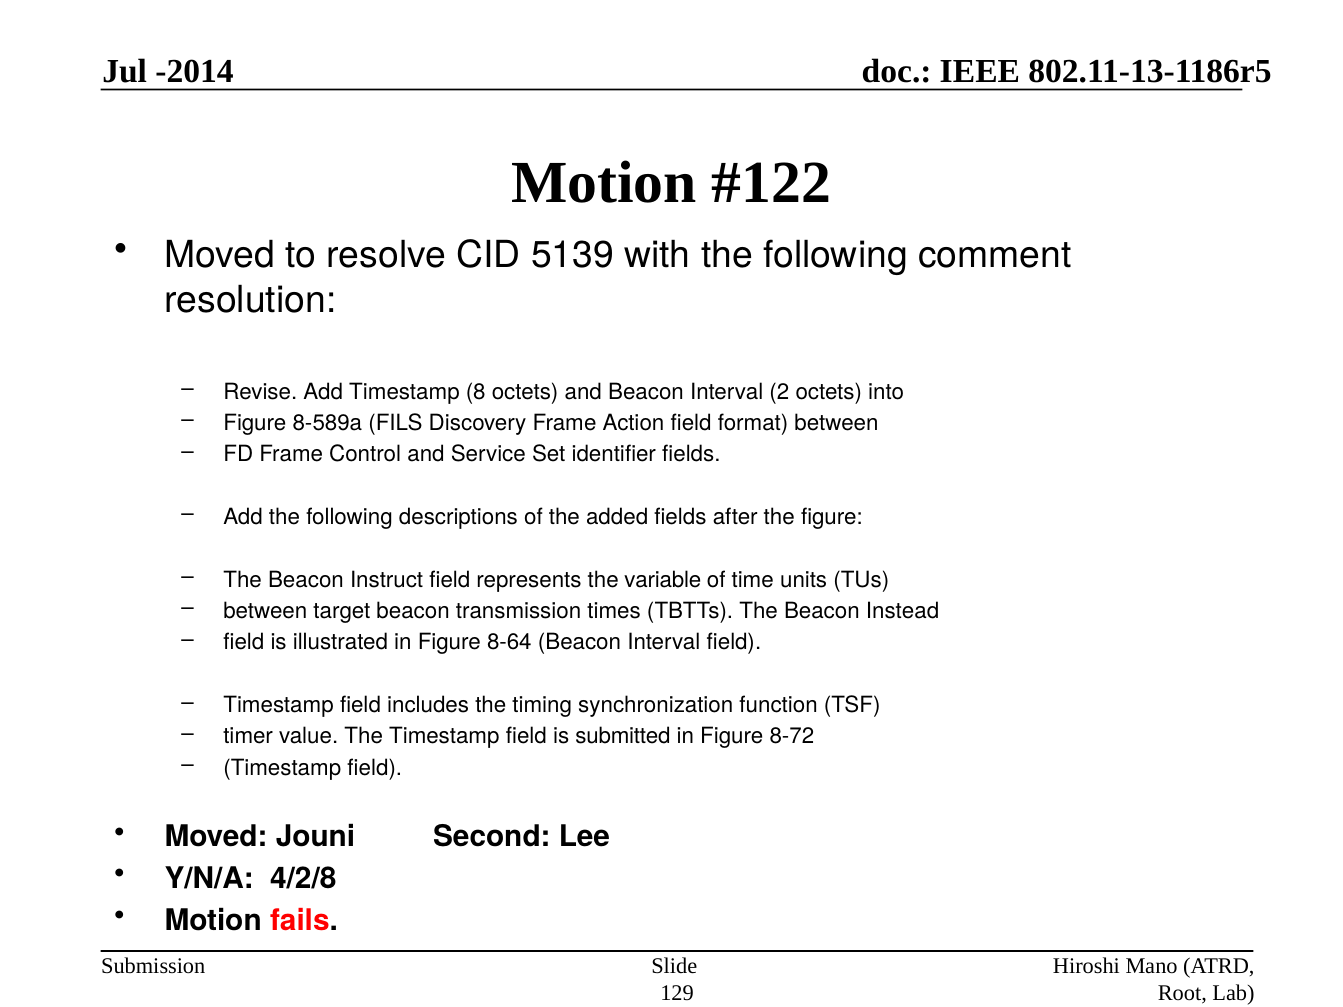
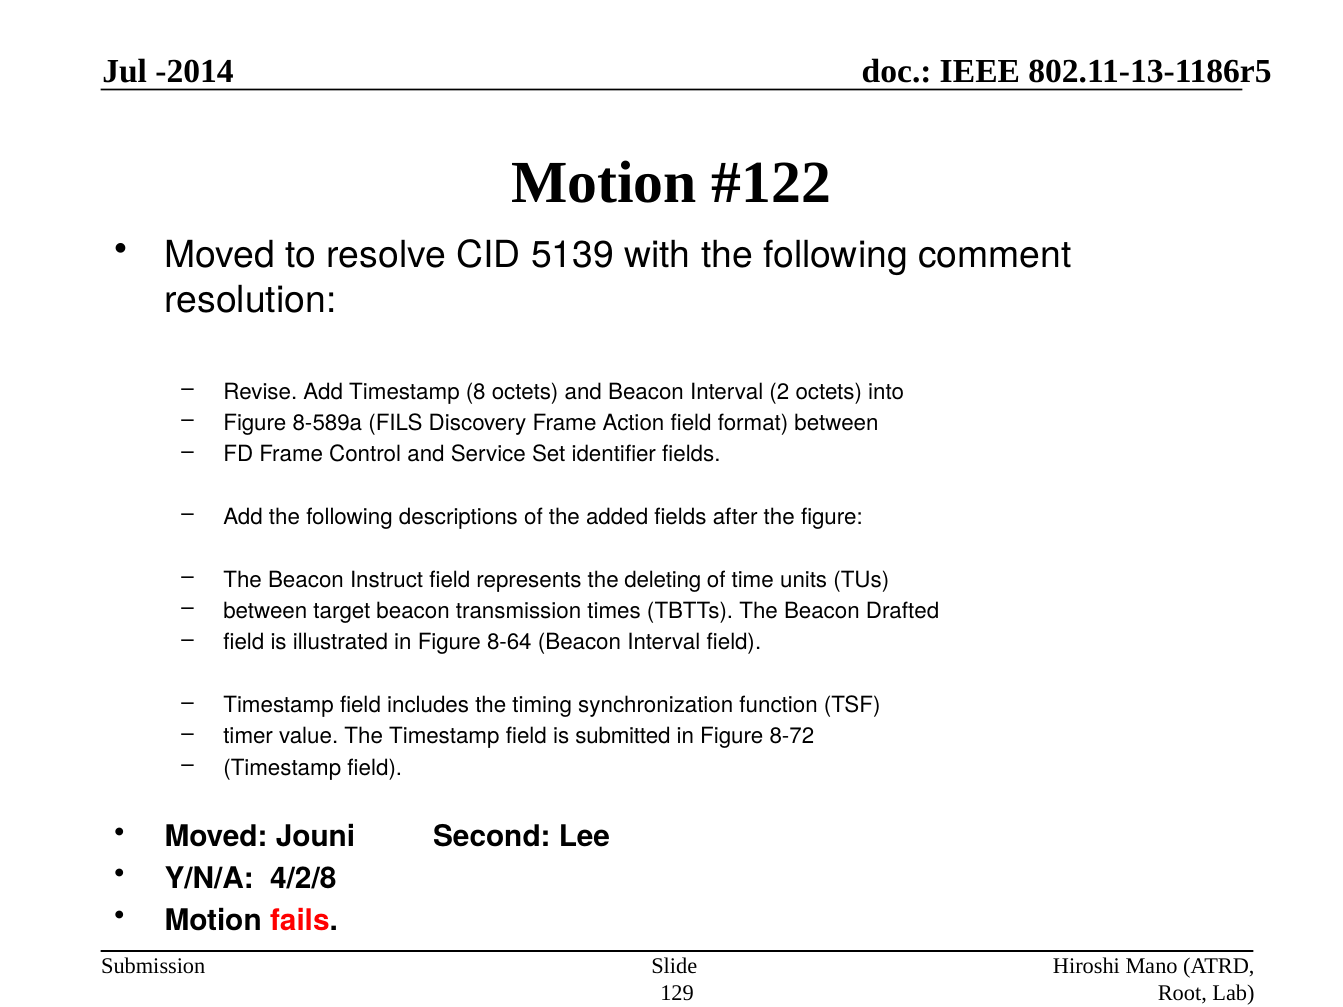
variable: variable -> deleting
Instead: Instead -> Drafted
